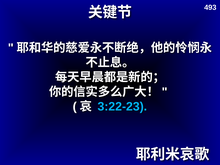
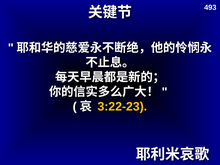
3:22-23 colour: light blue -> yellow
